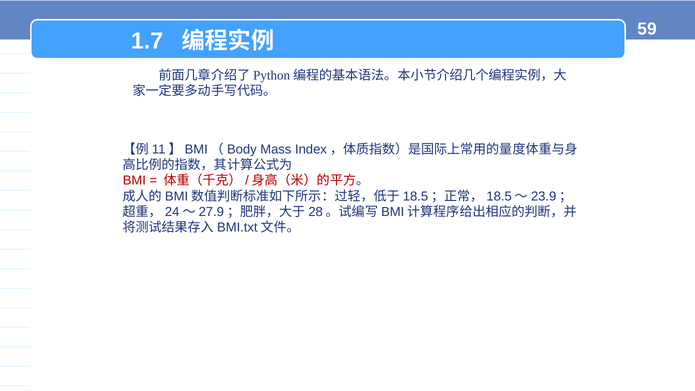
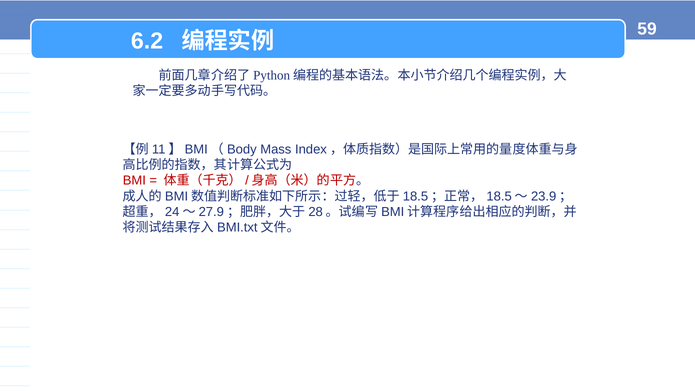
1.7: 1.7 -> 6.2
